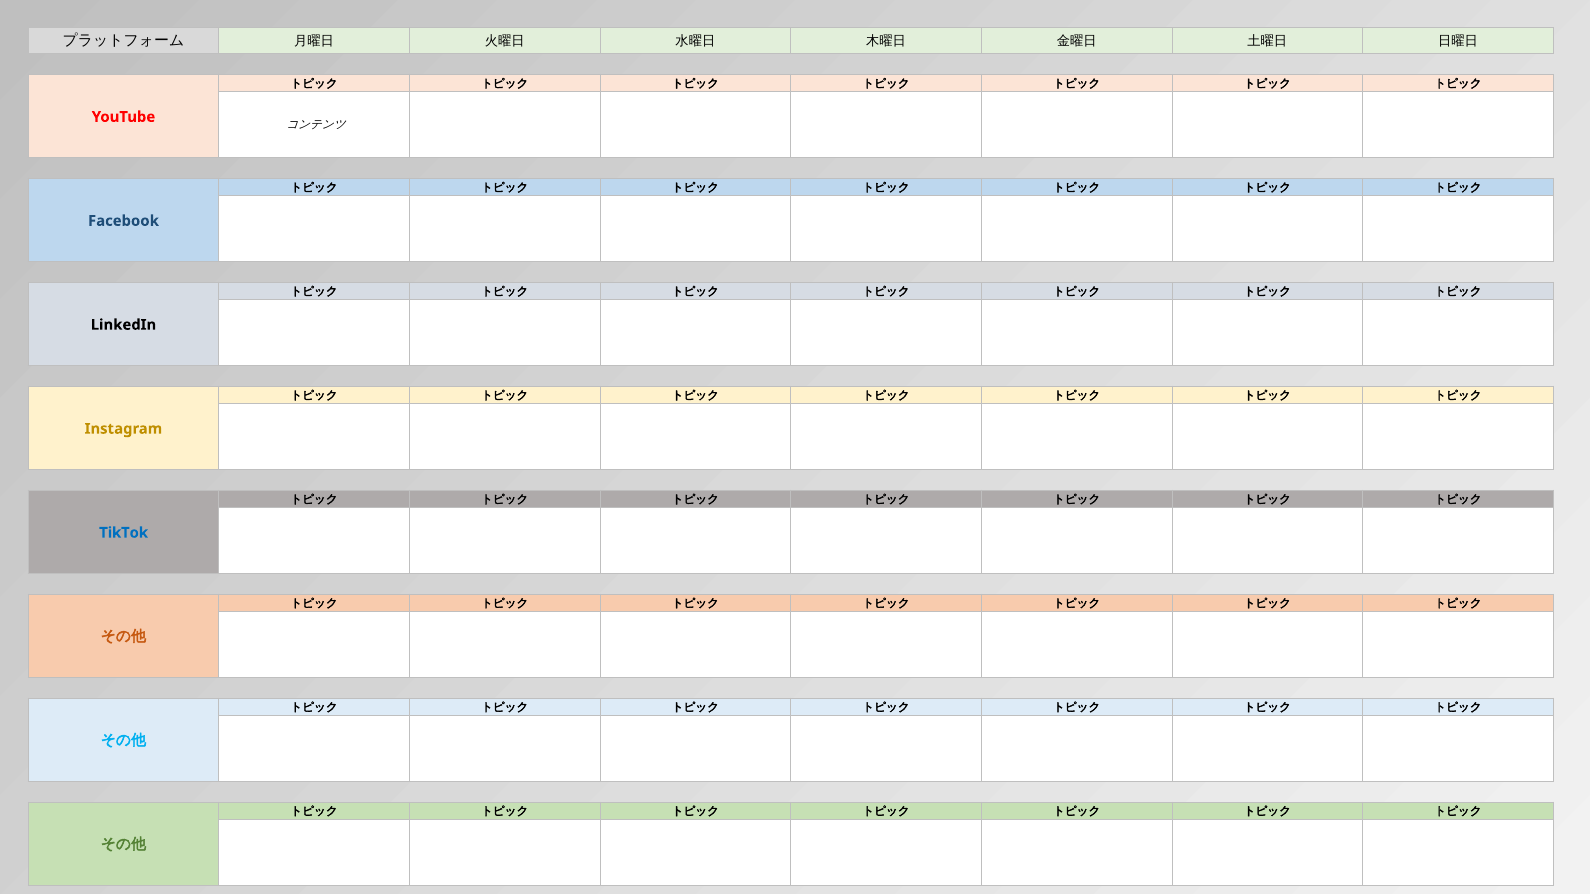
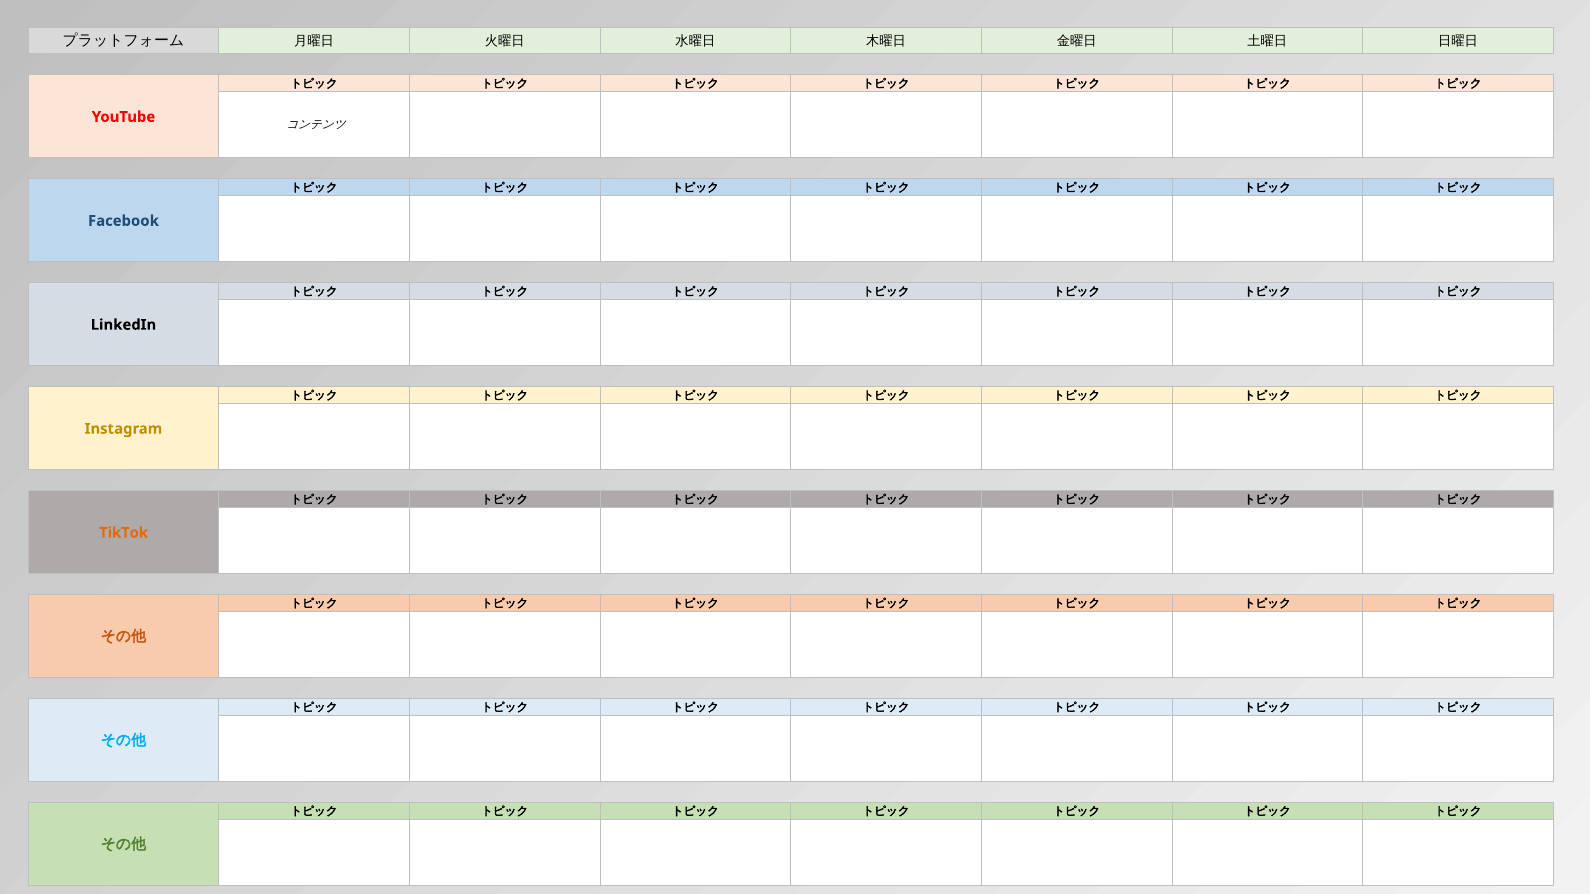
TikTok colour: blue -> orange
